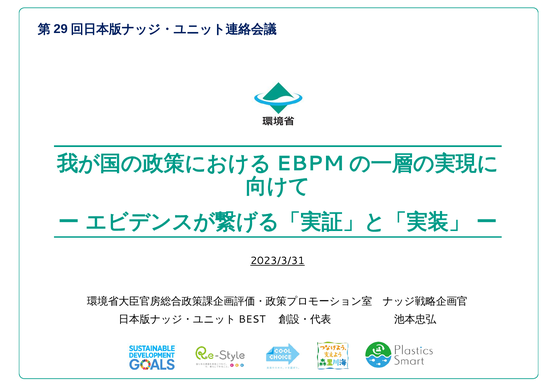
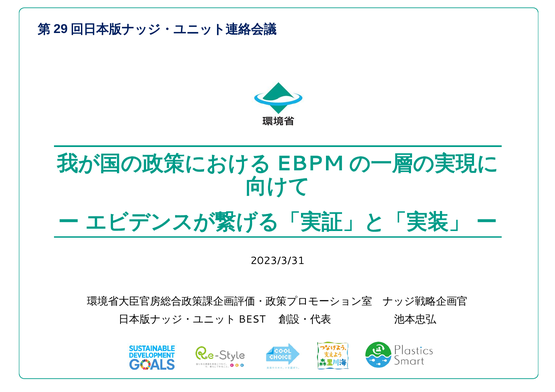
2023/3/31 underline: present -> none
